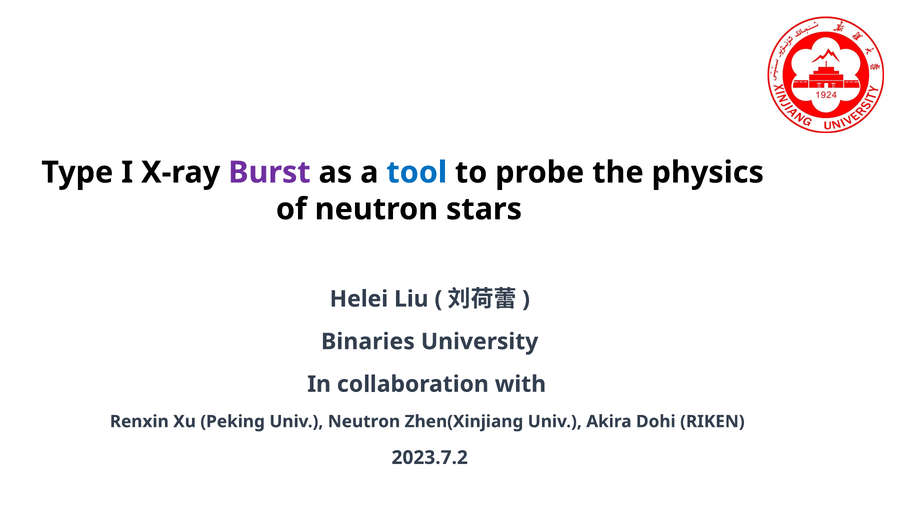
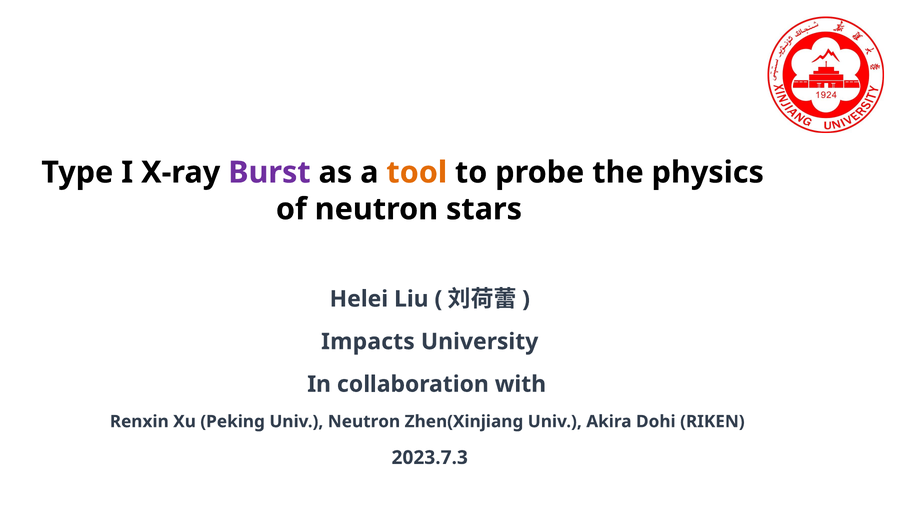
tool colour: blue -> orange
Binaries: Binaries -> Impacts
2023.7.2: 2023.7.2 -> 2023.7.3
